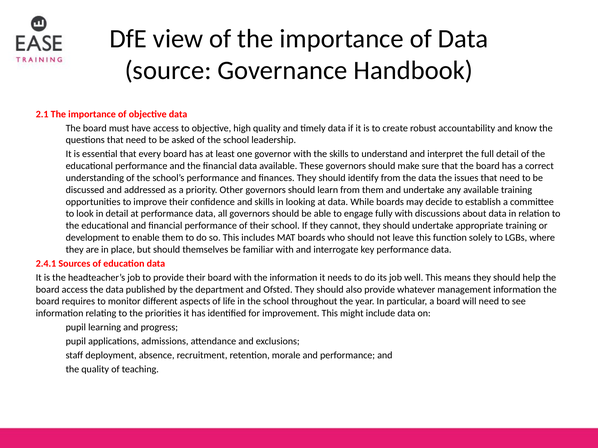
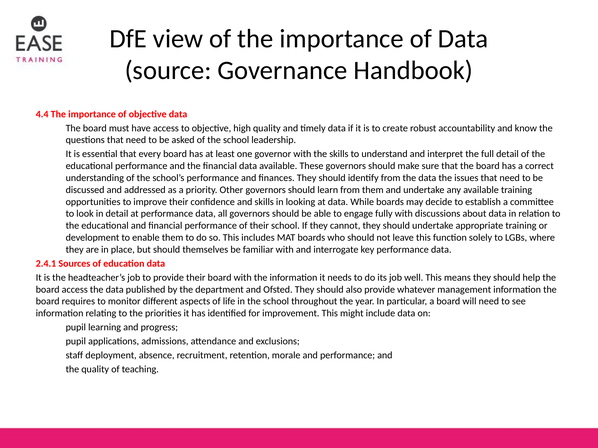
2.1: 2.1 -> 4.4
